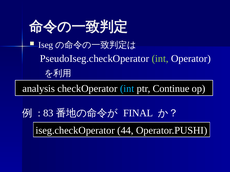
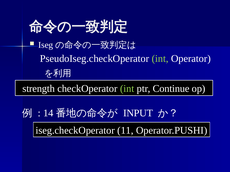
analysis: analysis -> strength
int at (127, 89) colour: light blue -> light green
83: 83 -> 14
FINAL: FINAL -> INPUT
44: 44 -> 11
